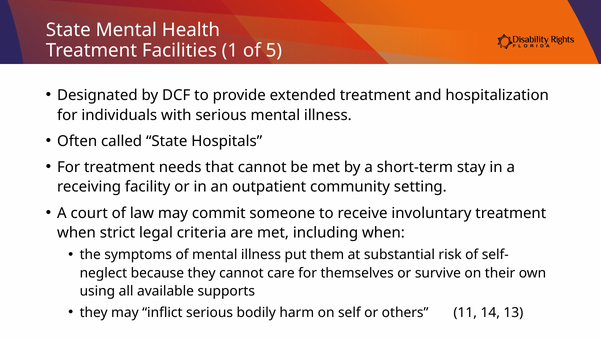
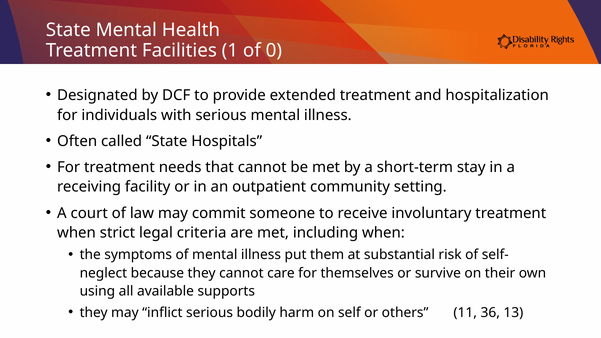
5: 5 -> 0
14: 14 -> 36
